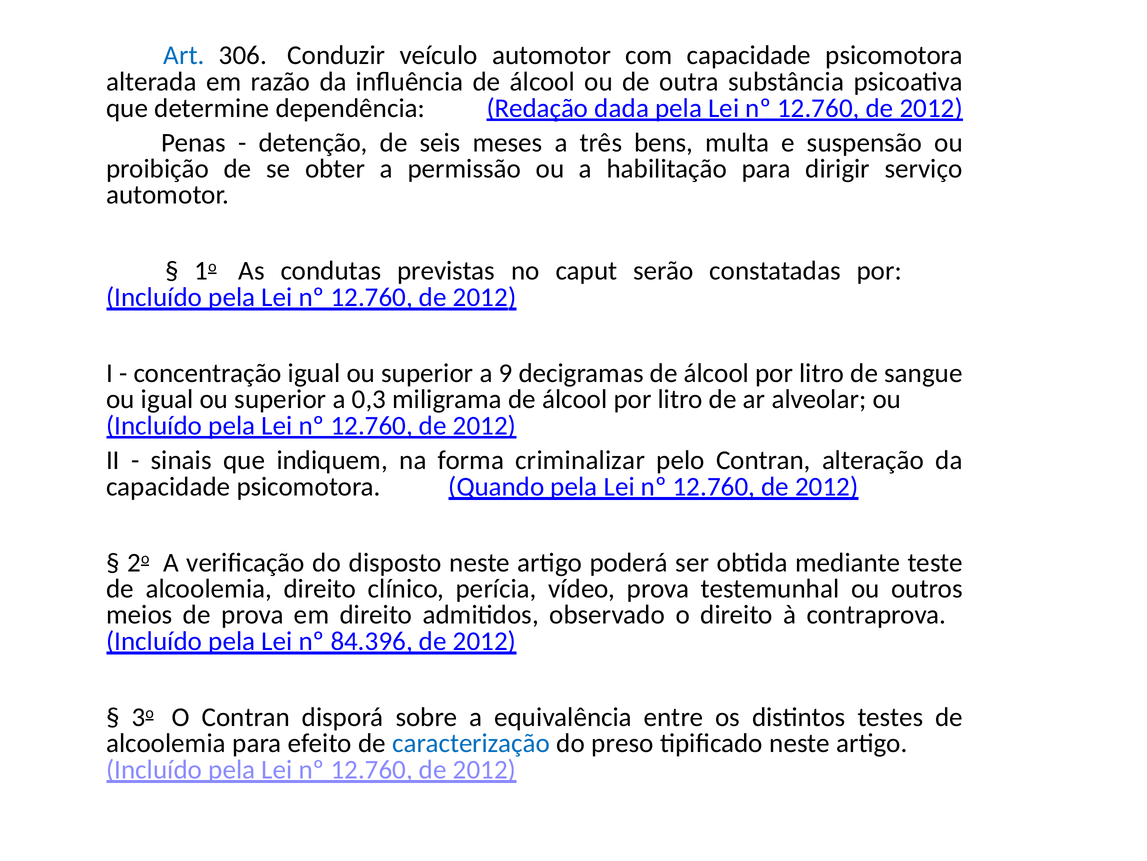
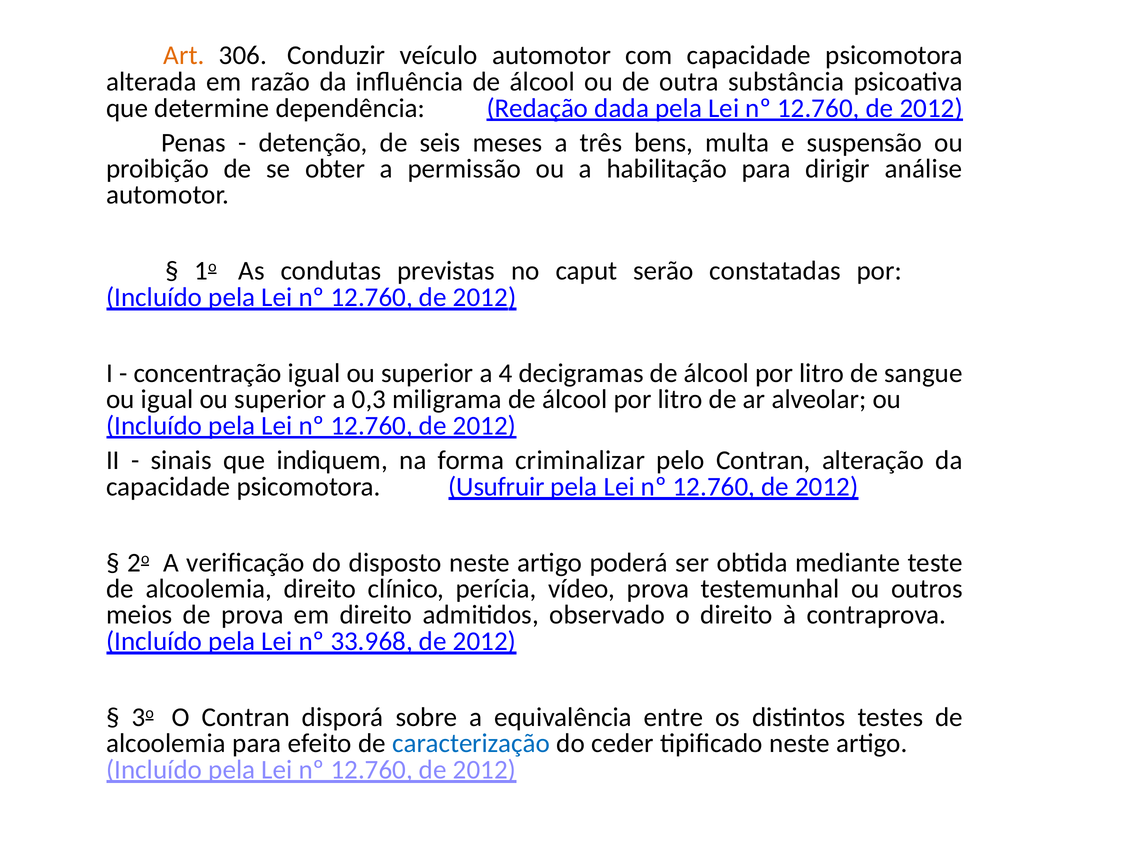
Art colour: blue -> orange
serviço: serviço -> análise
9: 9 -> 4
Quando: Quando -> Usufruir
84.396: 84.396 -> 33.968
preso: preso -> ceder
